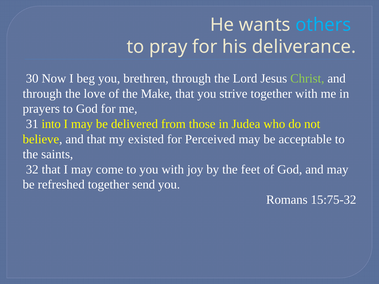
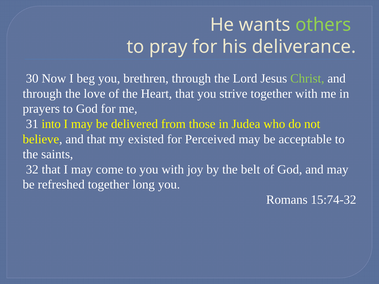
others colour: light blue -> light green
Make: Make -> Heart
feet: feet -> belt
send: send -> long
15:75-32: 15:75-32 -> 15:74-32
